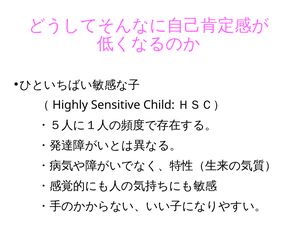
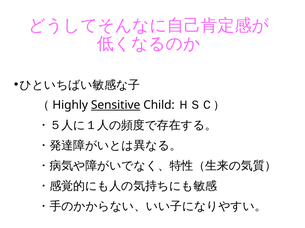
Sensitive underline: none -> present
